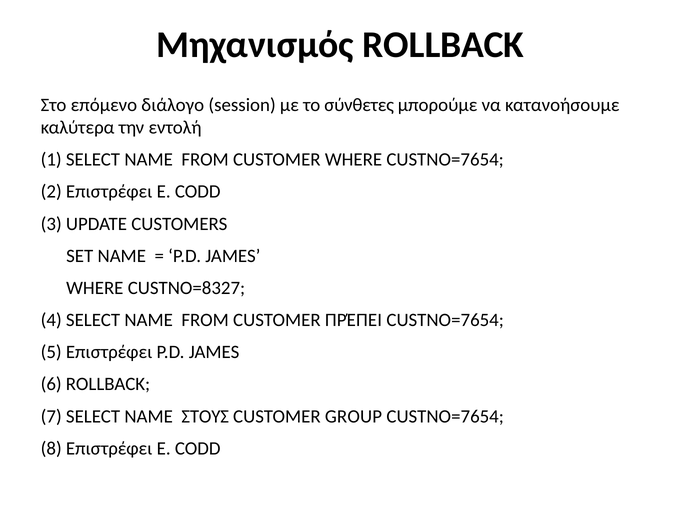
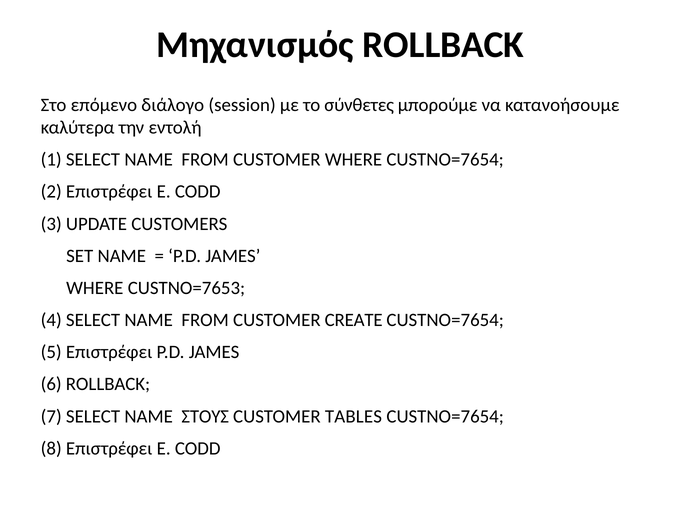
CUSTNO=8327: CUSTNO=8327 -> CUSTNO=7653
ΠΡΈΠΕΙ: ΠΡΈΠΕΙ -> CREATE
GROUP: GROUP -> TABLES
